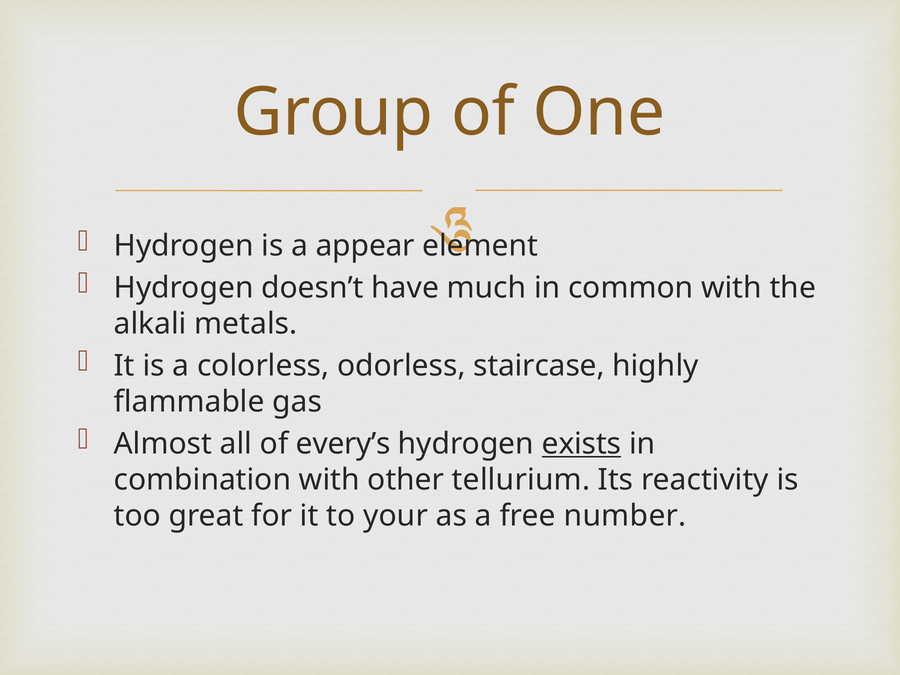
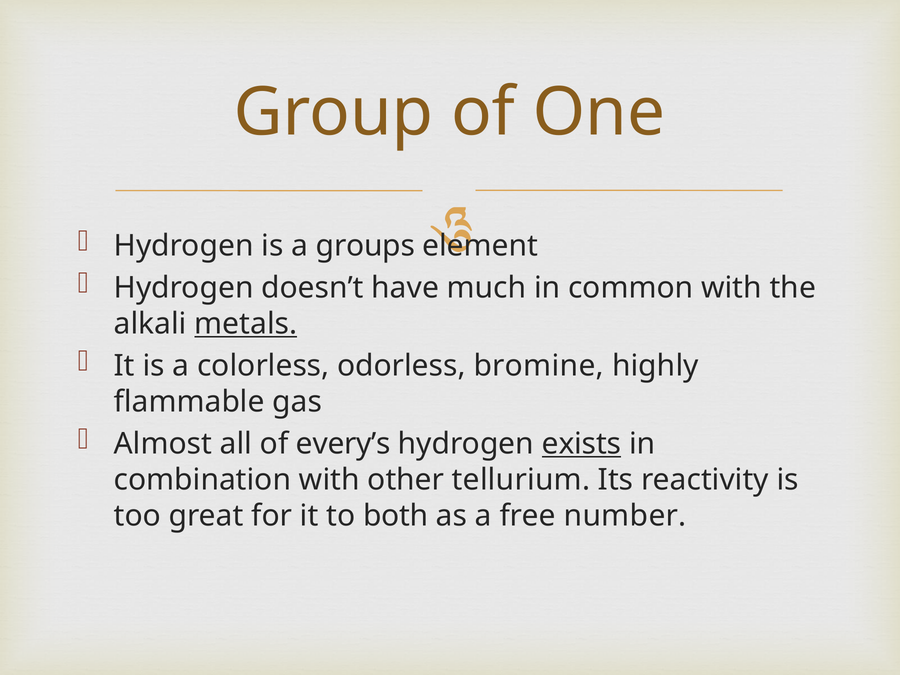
appear: appear -> groups
metals underline: none -> present
staircase: staircase -> bromine
your: your -> both
